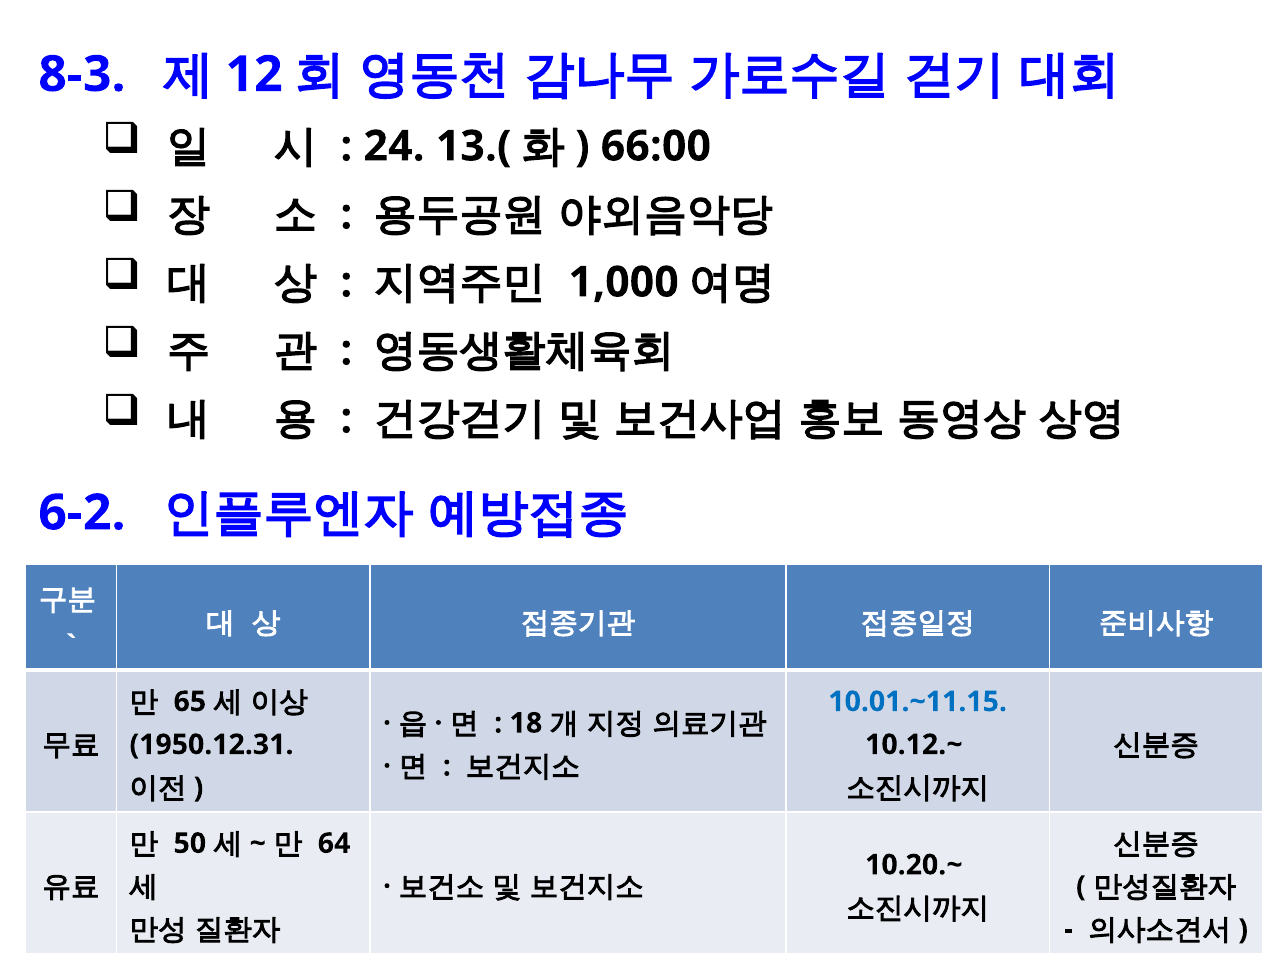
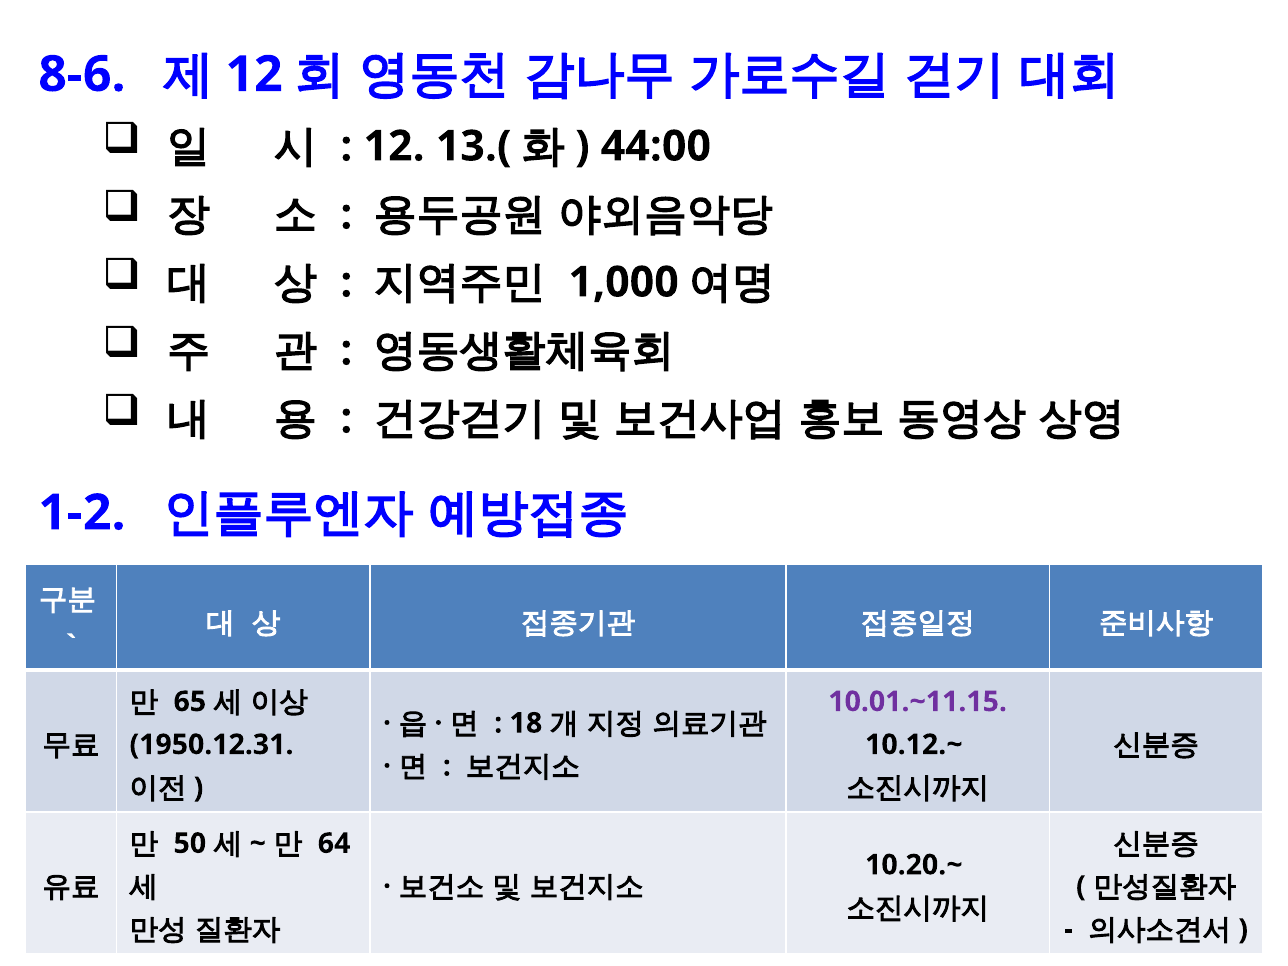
8-3: 8-3 -> 8-6
24 at (394, 146): 24 -> 12
66:00: 66:00 -> 44:00
6-2: 6-2 -> 1-2
10.01.~11.15 colour: blue -> purple
